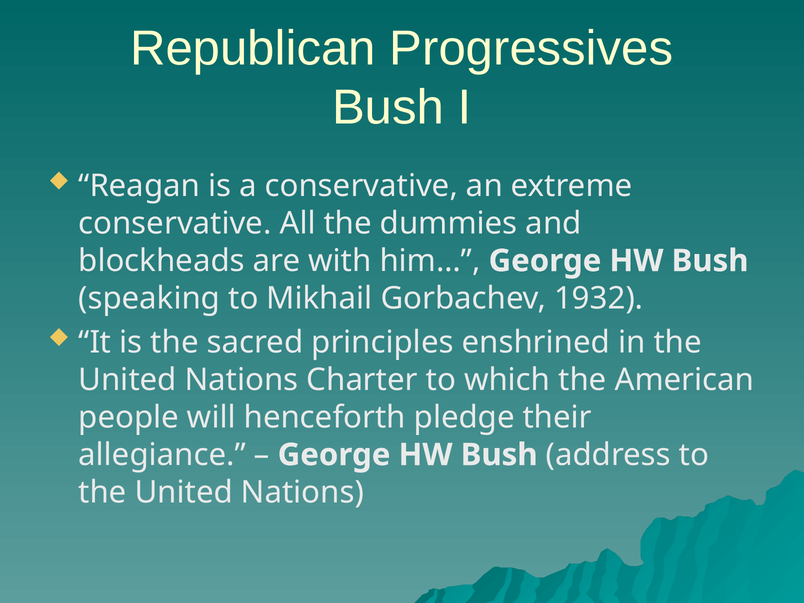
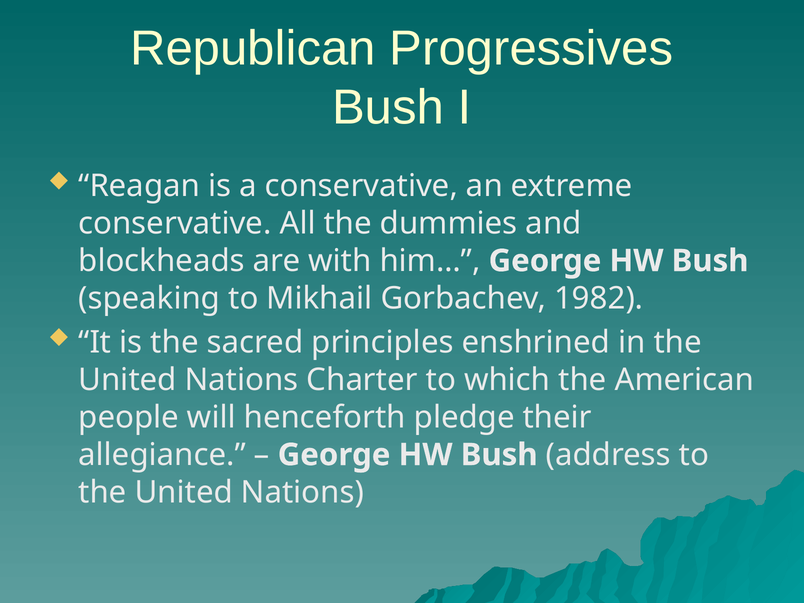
1932: 1932 -> 1982
